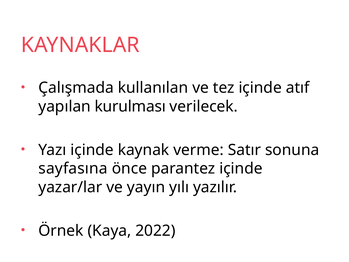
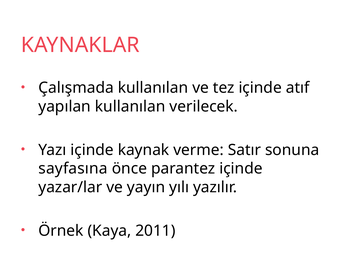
yapılan kurulması: kurulması -> kullanılan
2022: 2022 -> 2011
